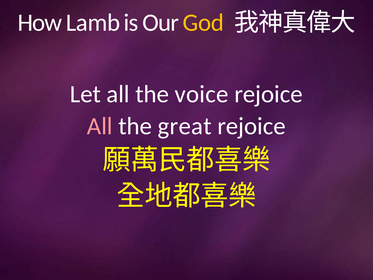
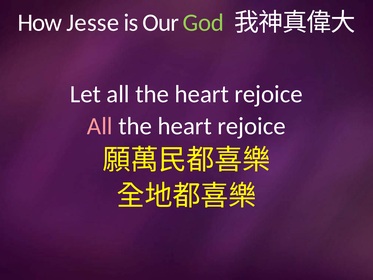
Lamb: Lamb -> Jesse
God colour: yellow -> light green
Let all the voice: voice -> heart
great at (185, 126): great -> heart
